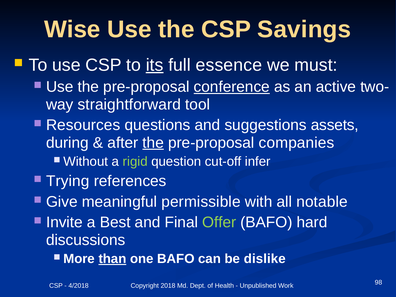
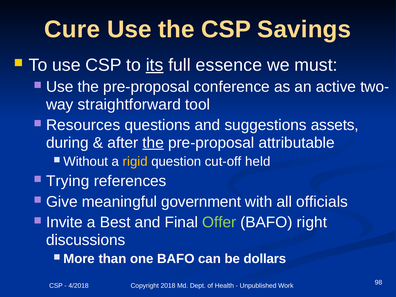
Wise: Wise -> Cure
conference underline: present -> none
companies: companies -> attributable
rigid colour: light green -> yellow
infer: infer -> held
permissible: permissible -> government
notable: notable -> officials
hard: hard -> right
than underline: present -> none
dislike: dislike -> dollars
